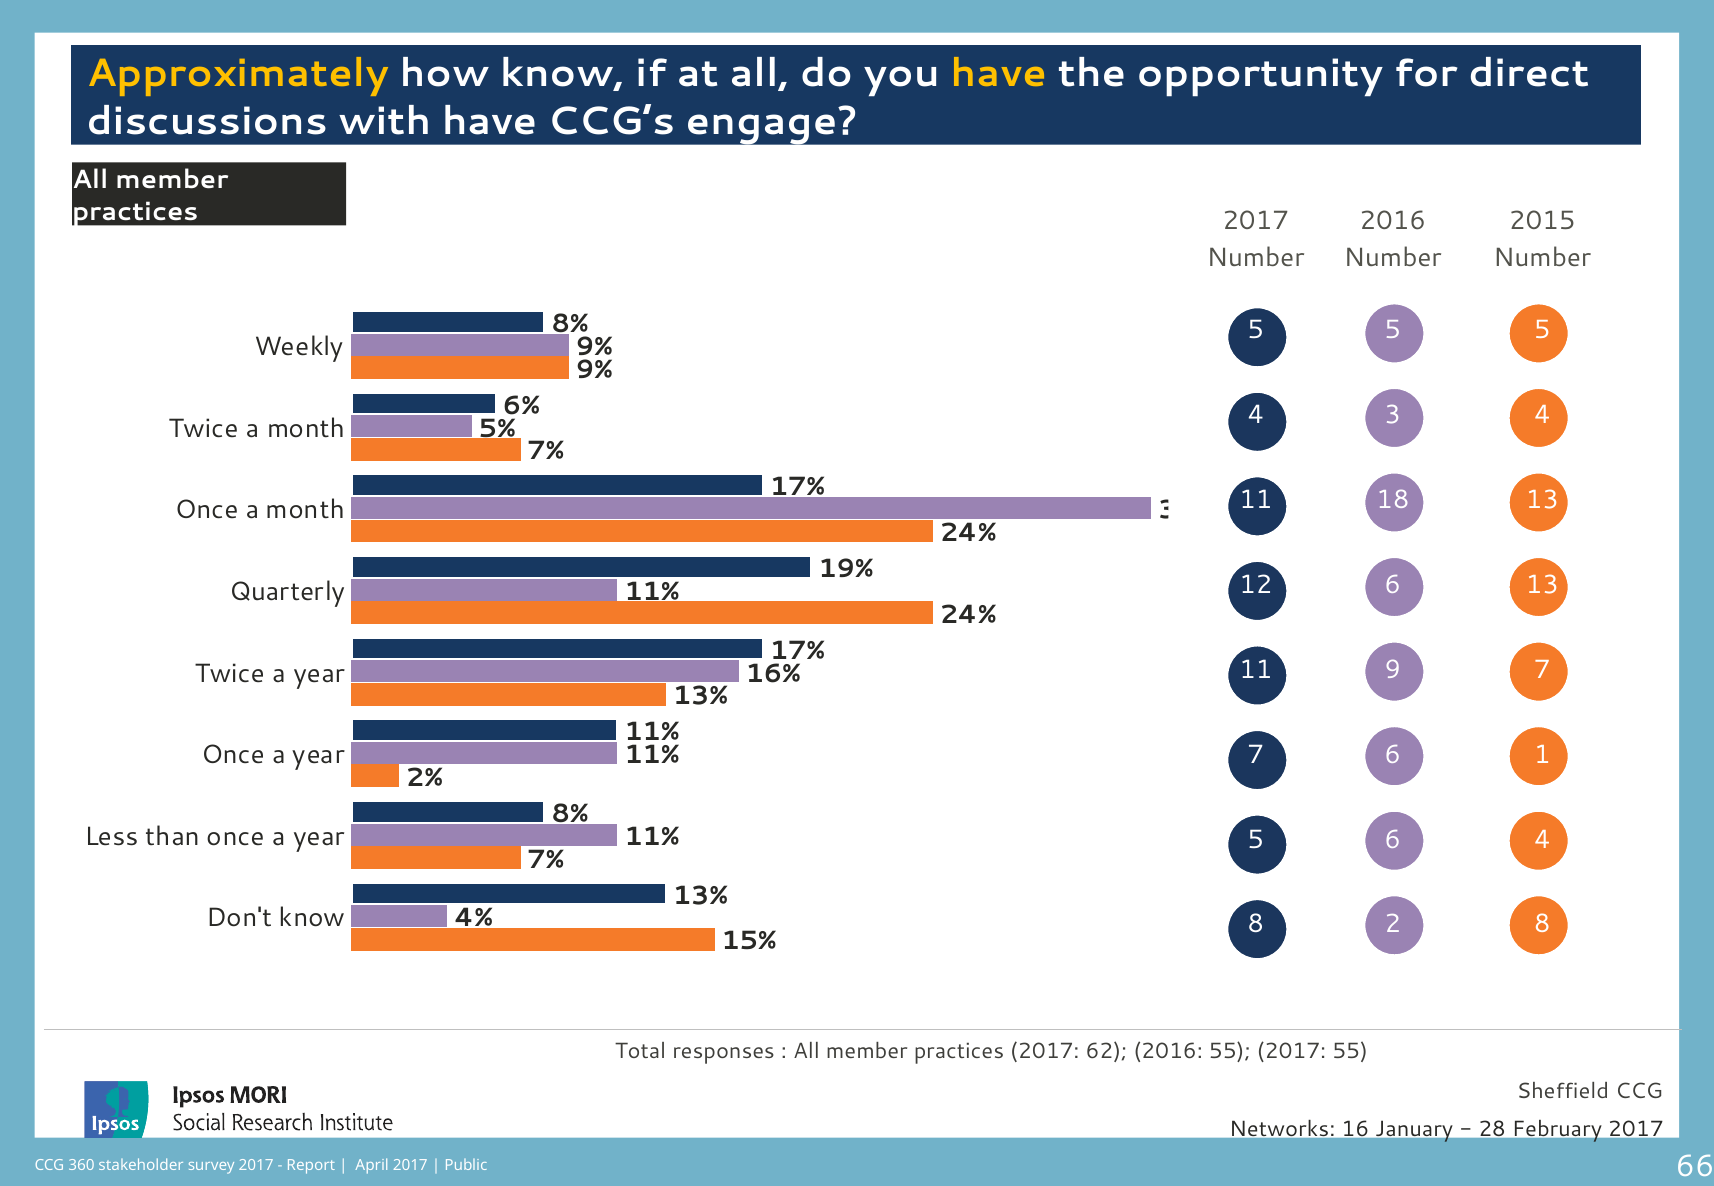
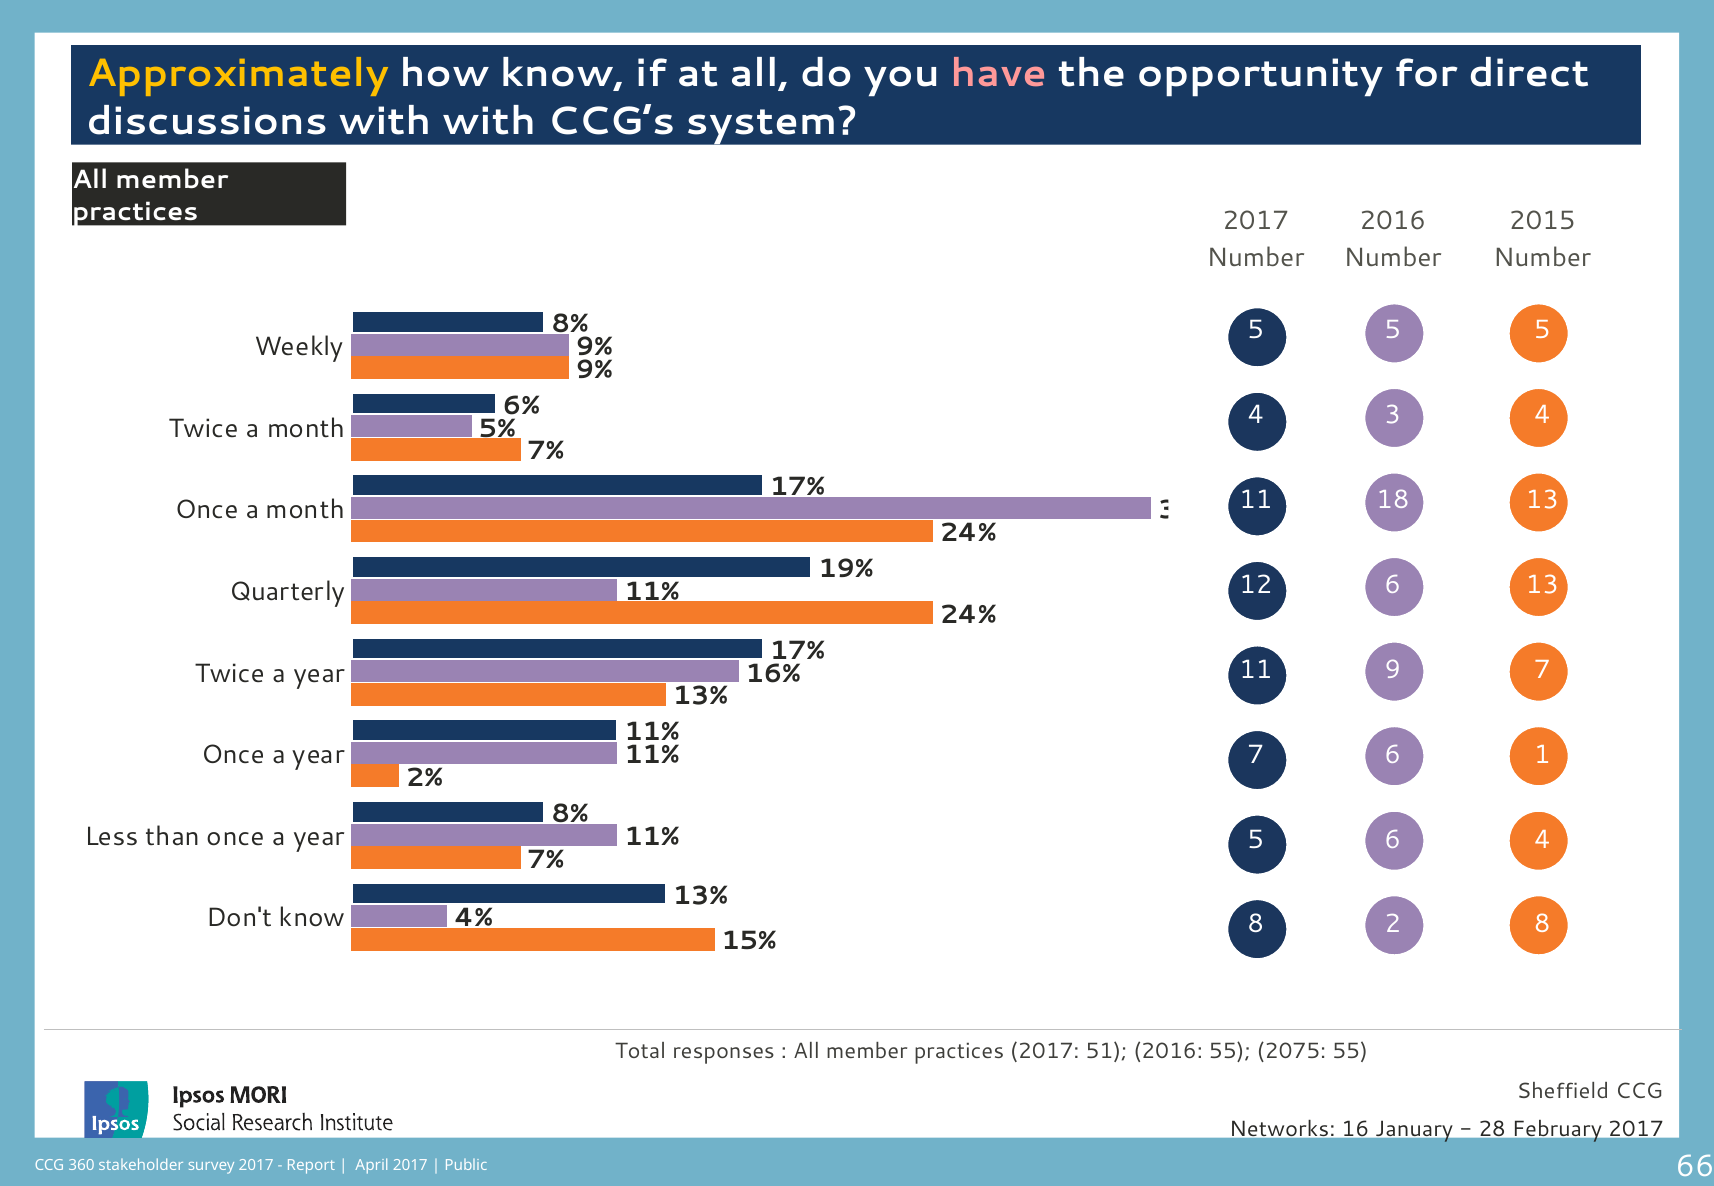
have at (999, 74) colour: yellow -> pink
with have: have -> with
engage: engage -> system
62: 62 -> 51
55 2017: 2017 -> 2075
